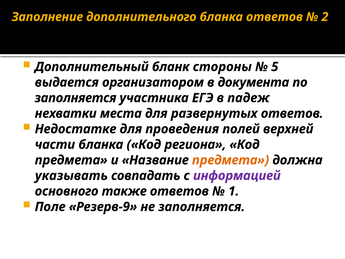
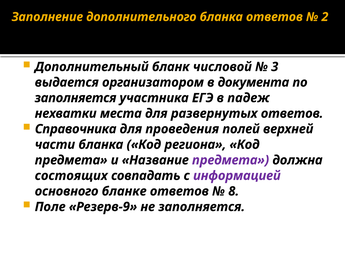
стороны: стороны -> числовой
5: 5 -> 3
Недостатке: Недостатке -> Справочника
предмета at (231, 160) colour: orange -> purple
указывать: указывать -> состоящих
также: также -> бланке
1: 1 -> 8
